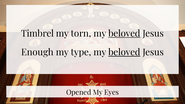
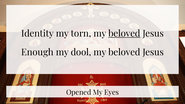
Timbrel: Timbrel -> Identity
type: type -> dool
beloved at (124, 52) underline: present -> none
